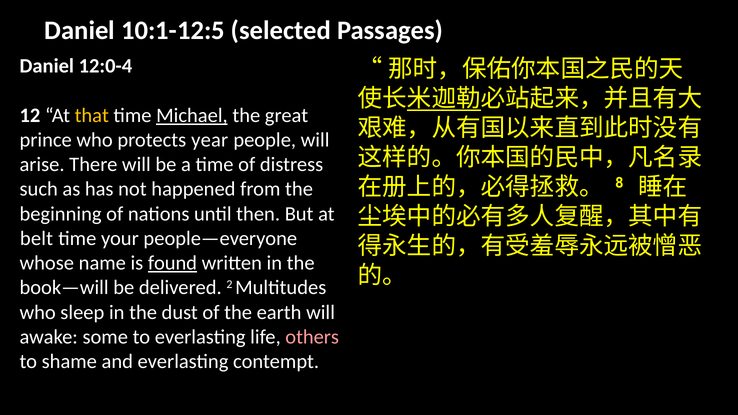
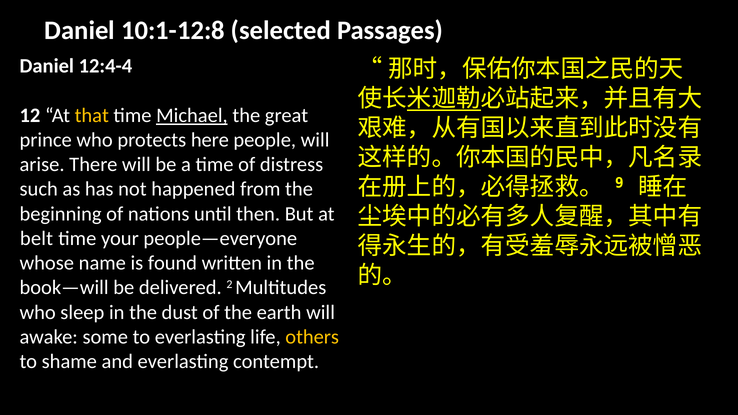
10:1-12:5: 10:1-12:5 -> 10:1-12:8
12:0-4: 12:0-4 -> 12:4-4
year: year -> here
8: 8 -> 9
found underline: present -> none
others colour: pink -> yellow
